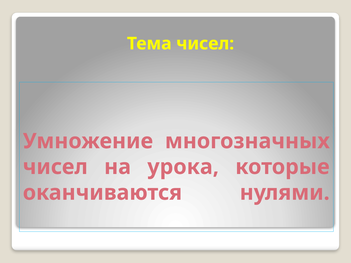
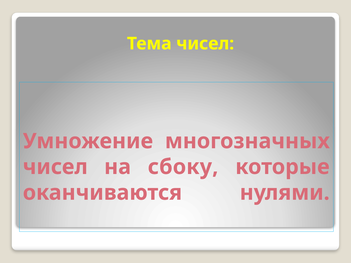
урока: урока -> сбоку
